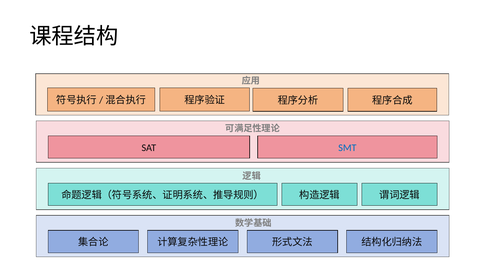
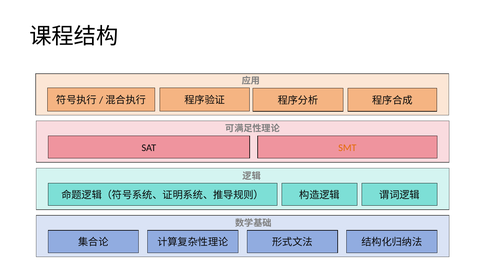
SMT colour: blue -> orange
